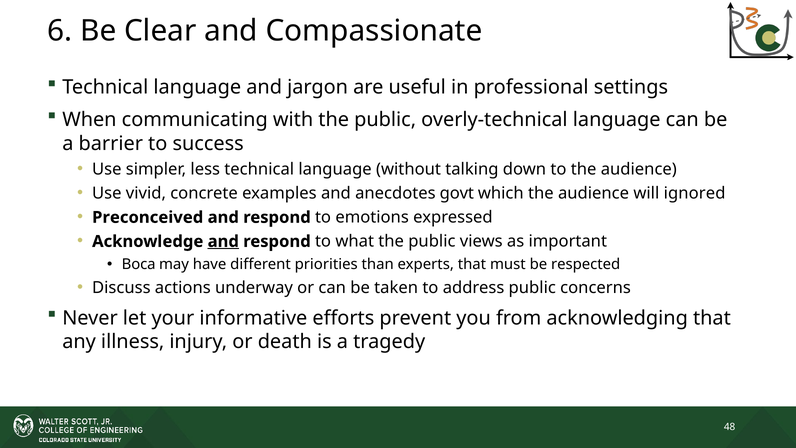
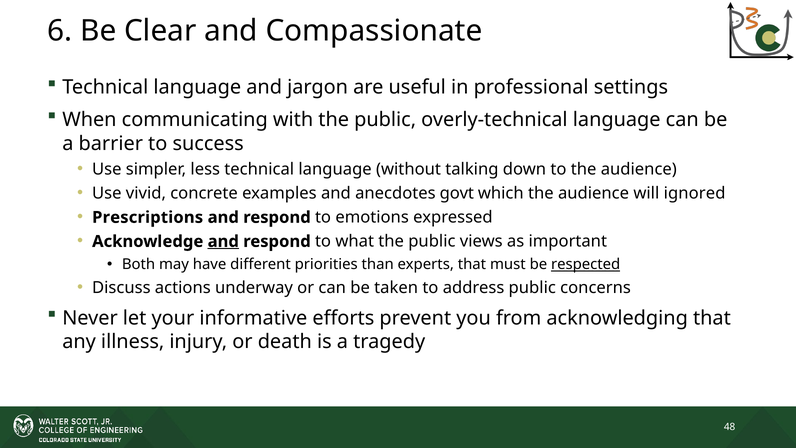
Preconceived: Preconceived -> Prescriptions
Boca: Boca -> Both
respected underline: none -> present
